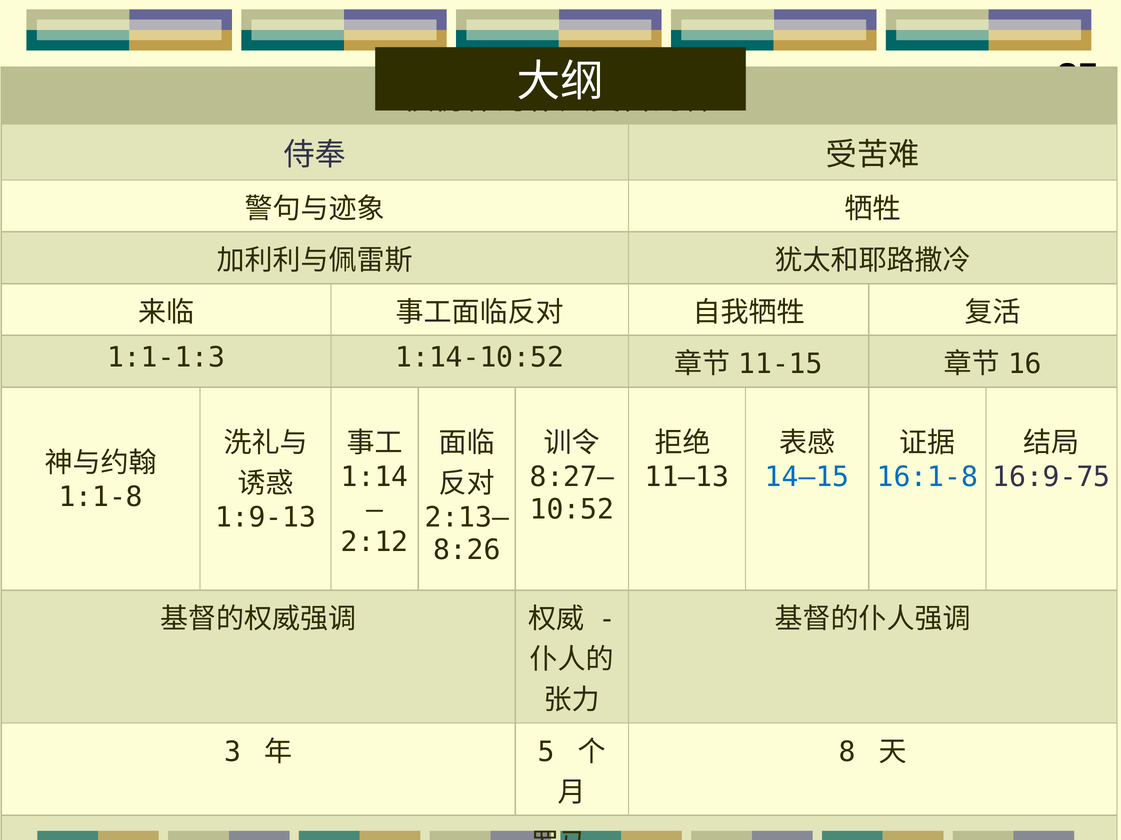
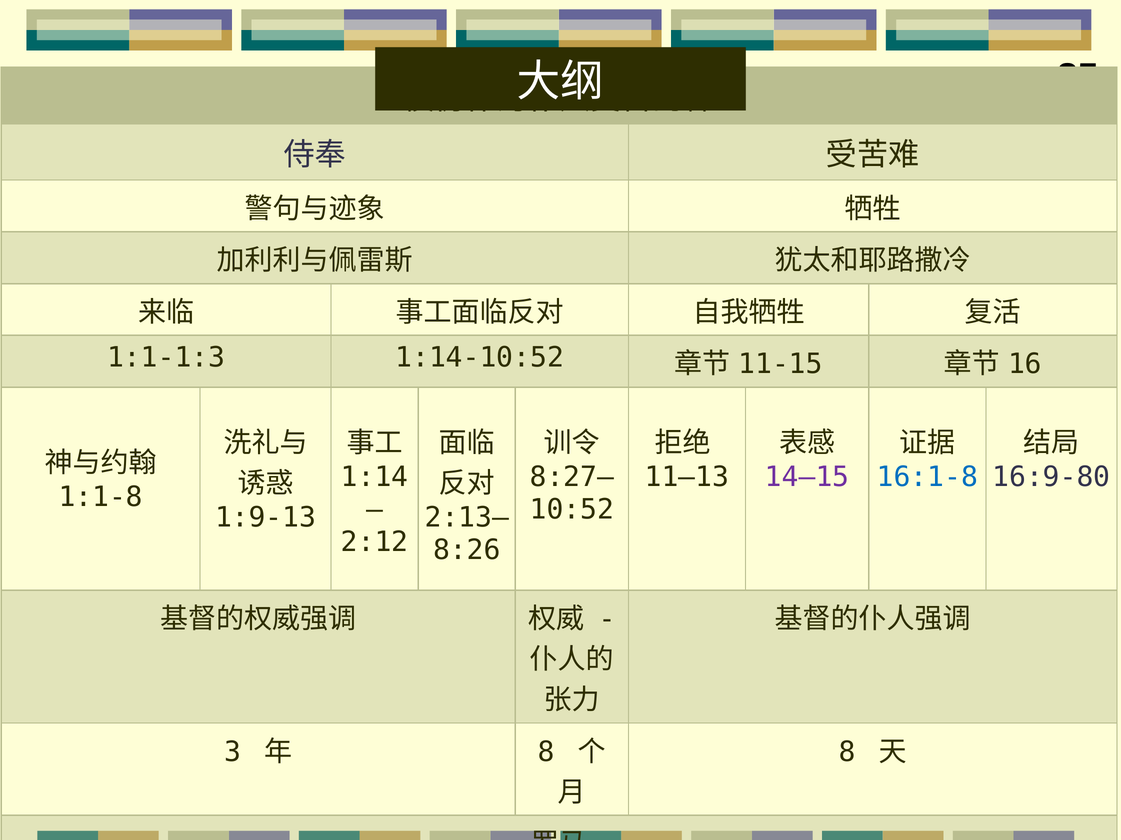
14–15 colour: blue -> purple
16:9-75: 16:9-75 -> 16:9-80
5 at (546, 753): 5 -> 8
